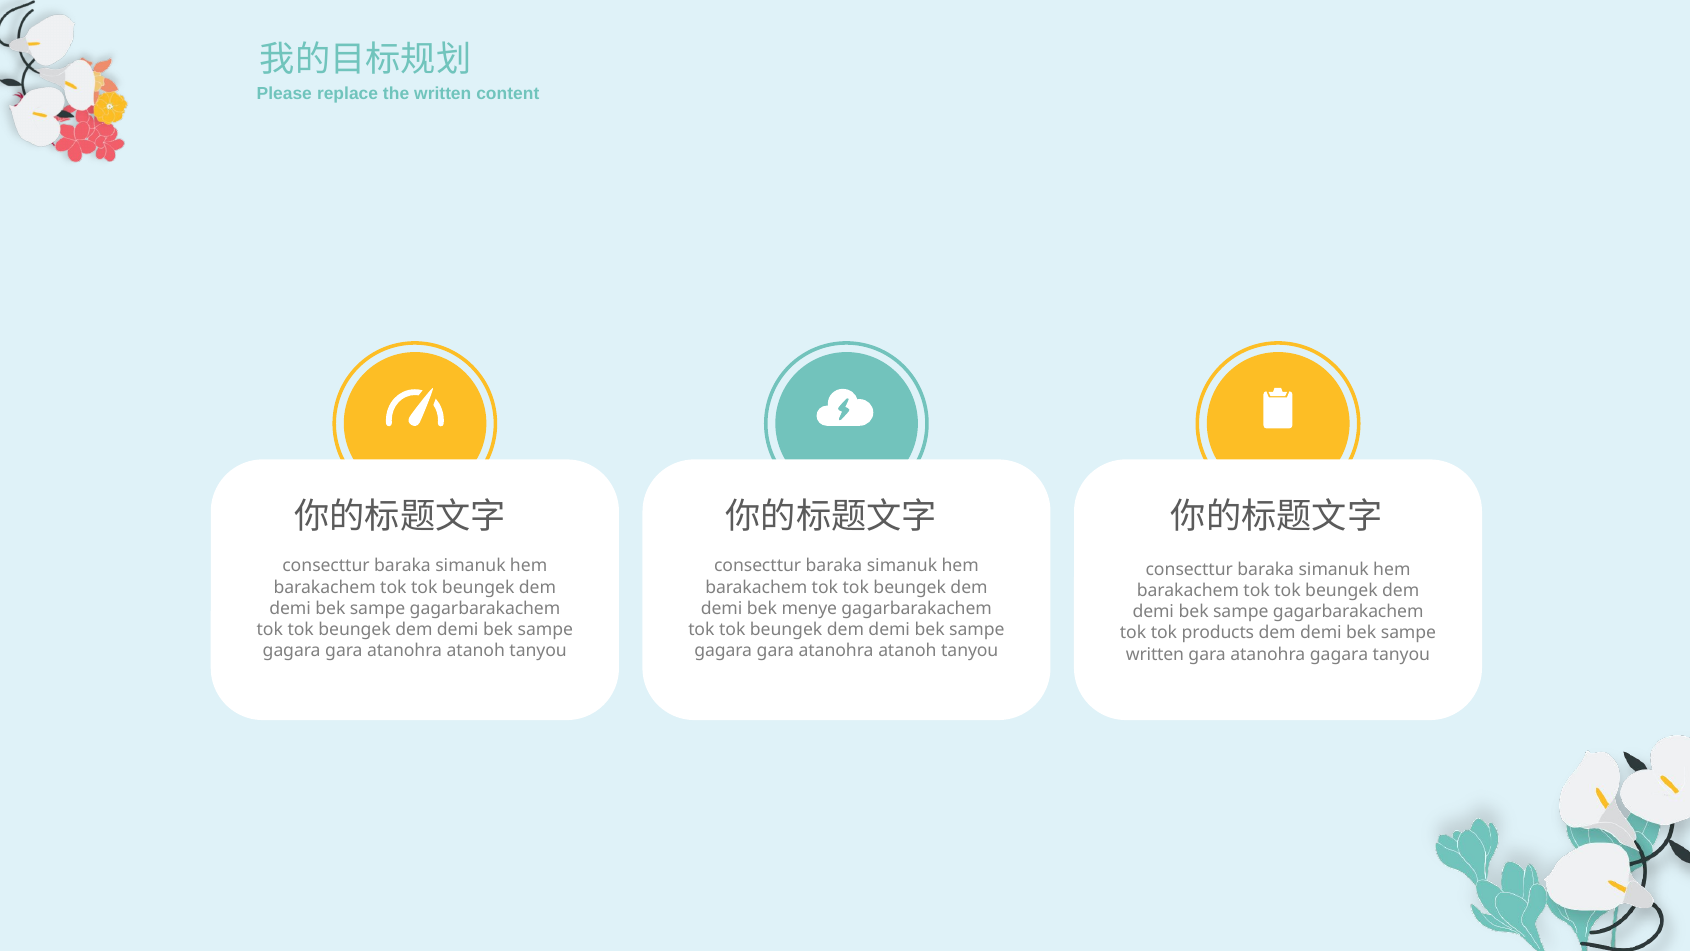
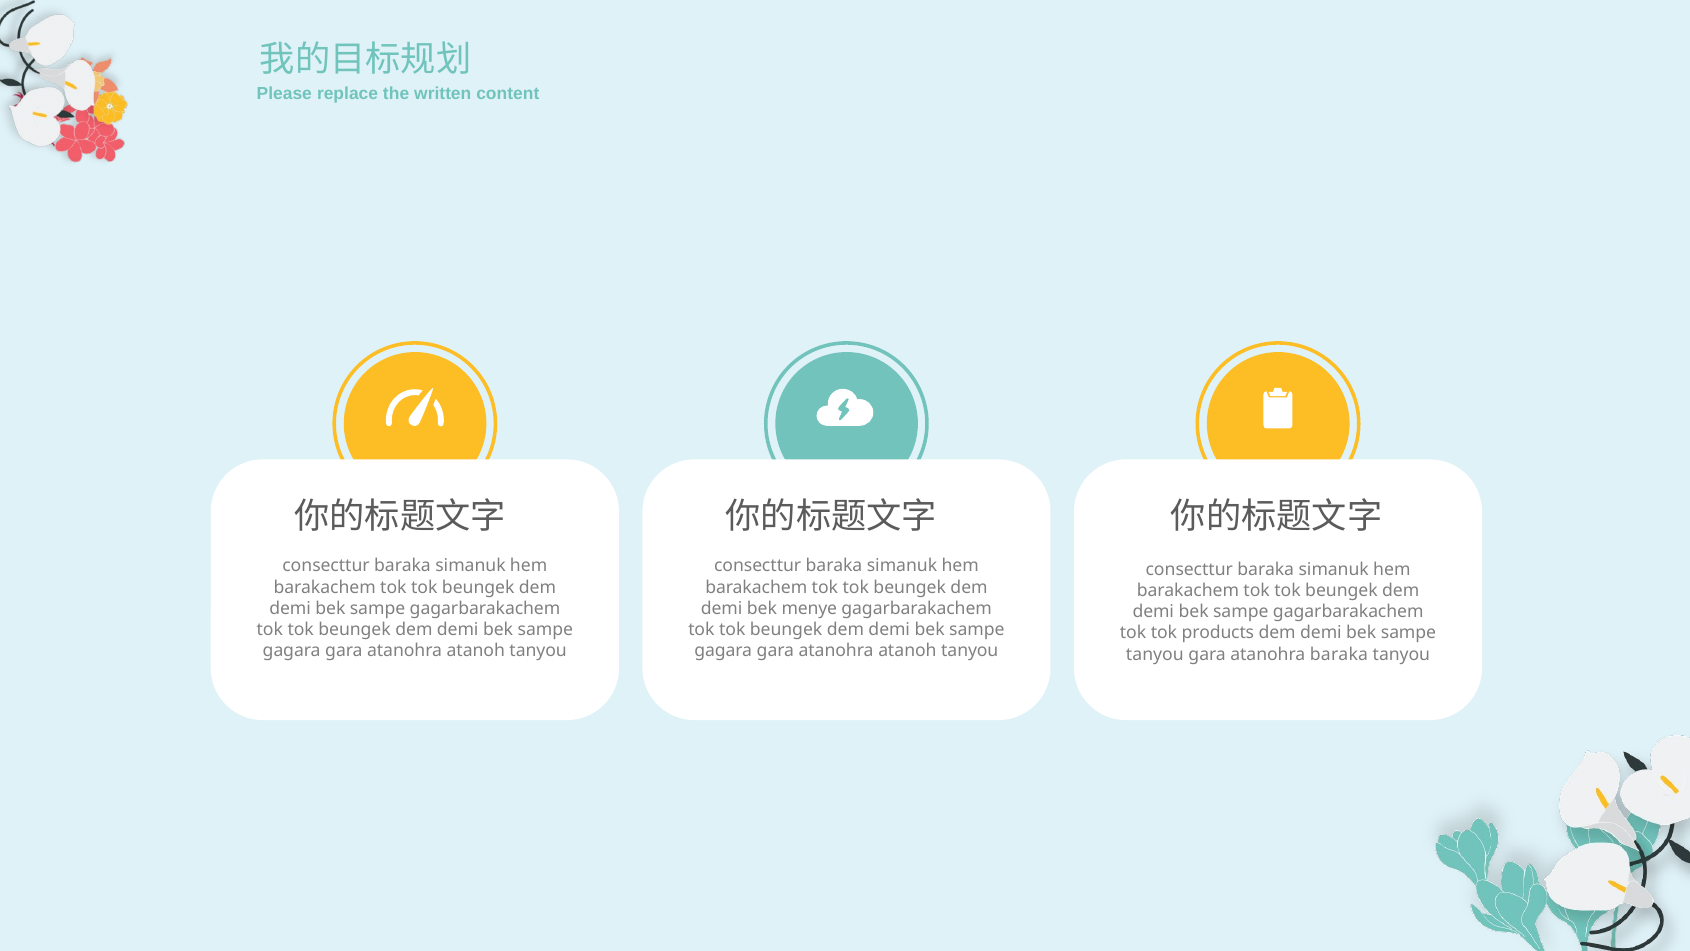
written at (1155, 654): written -> tanyou
atanohra gagara: gagara -> baraka
